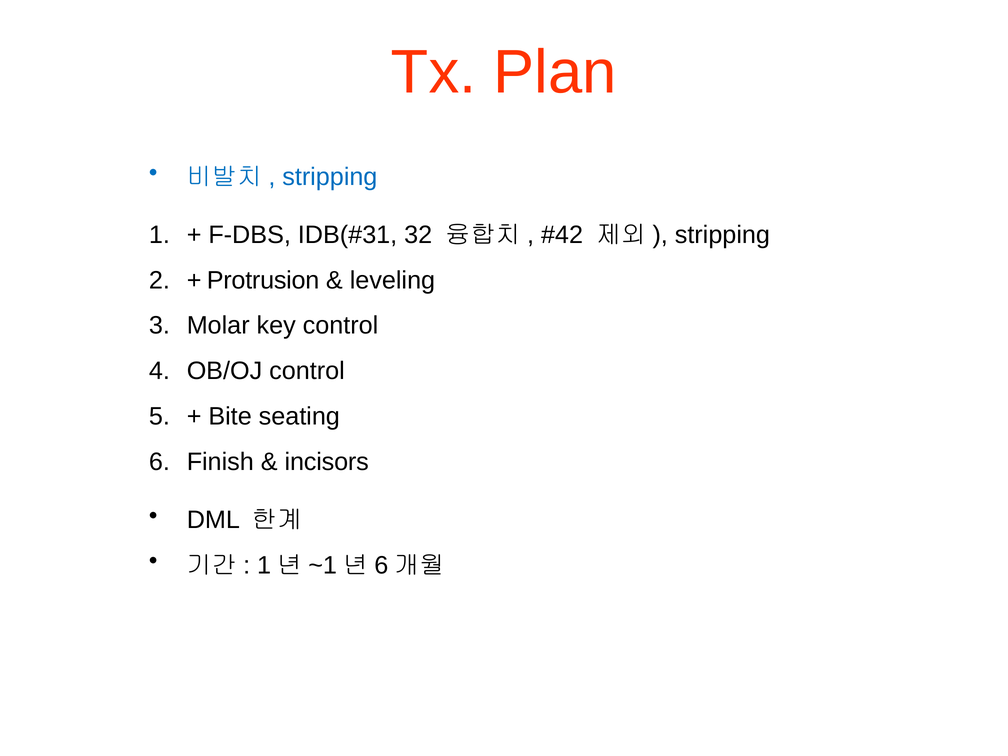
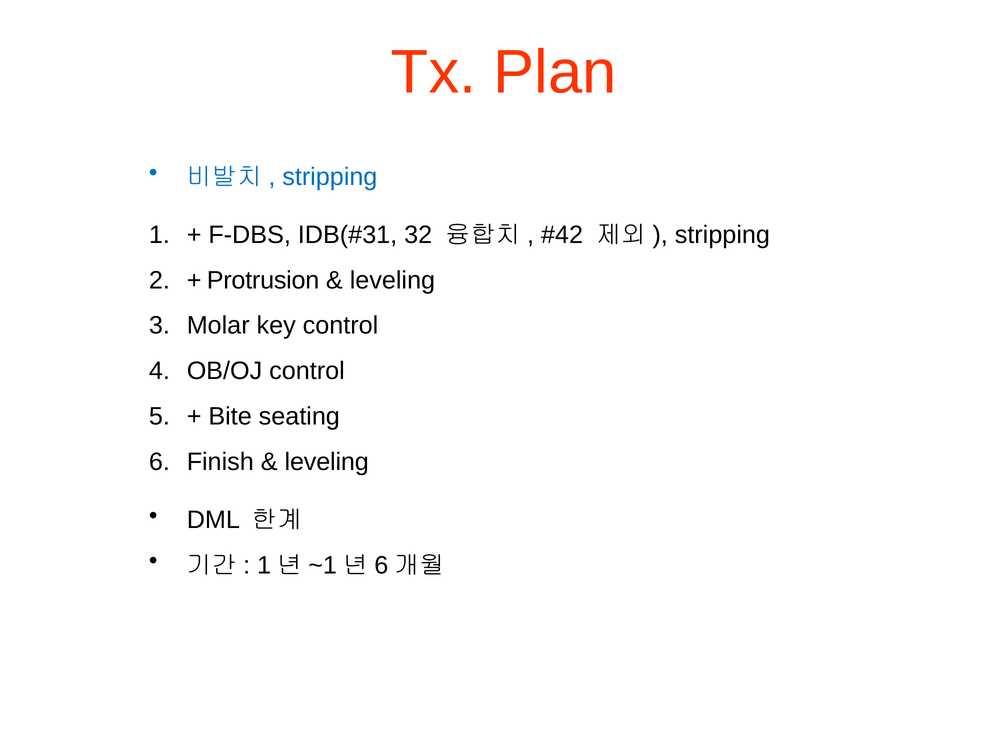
incisors at (327, 462): incisors -> leveling
